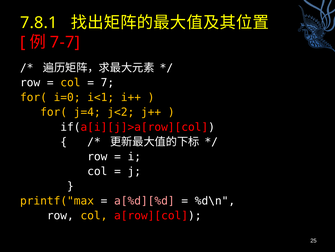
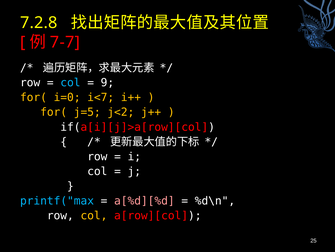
7.8.1: 7.8.1 -> 7.2.8
col at (70, 82) colour: yellow -> light blue
7: 7 -> 9
i<1: i<1 -> i<7
j=4: j=4 -> j=5
printf("max colour: yellow -> light blue
